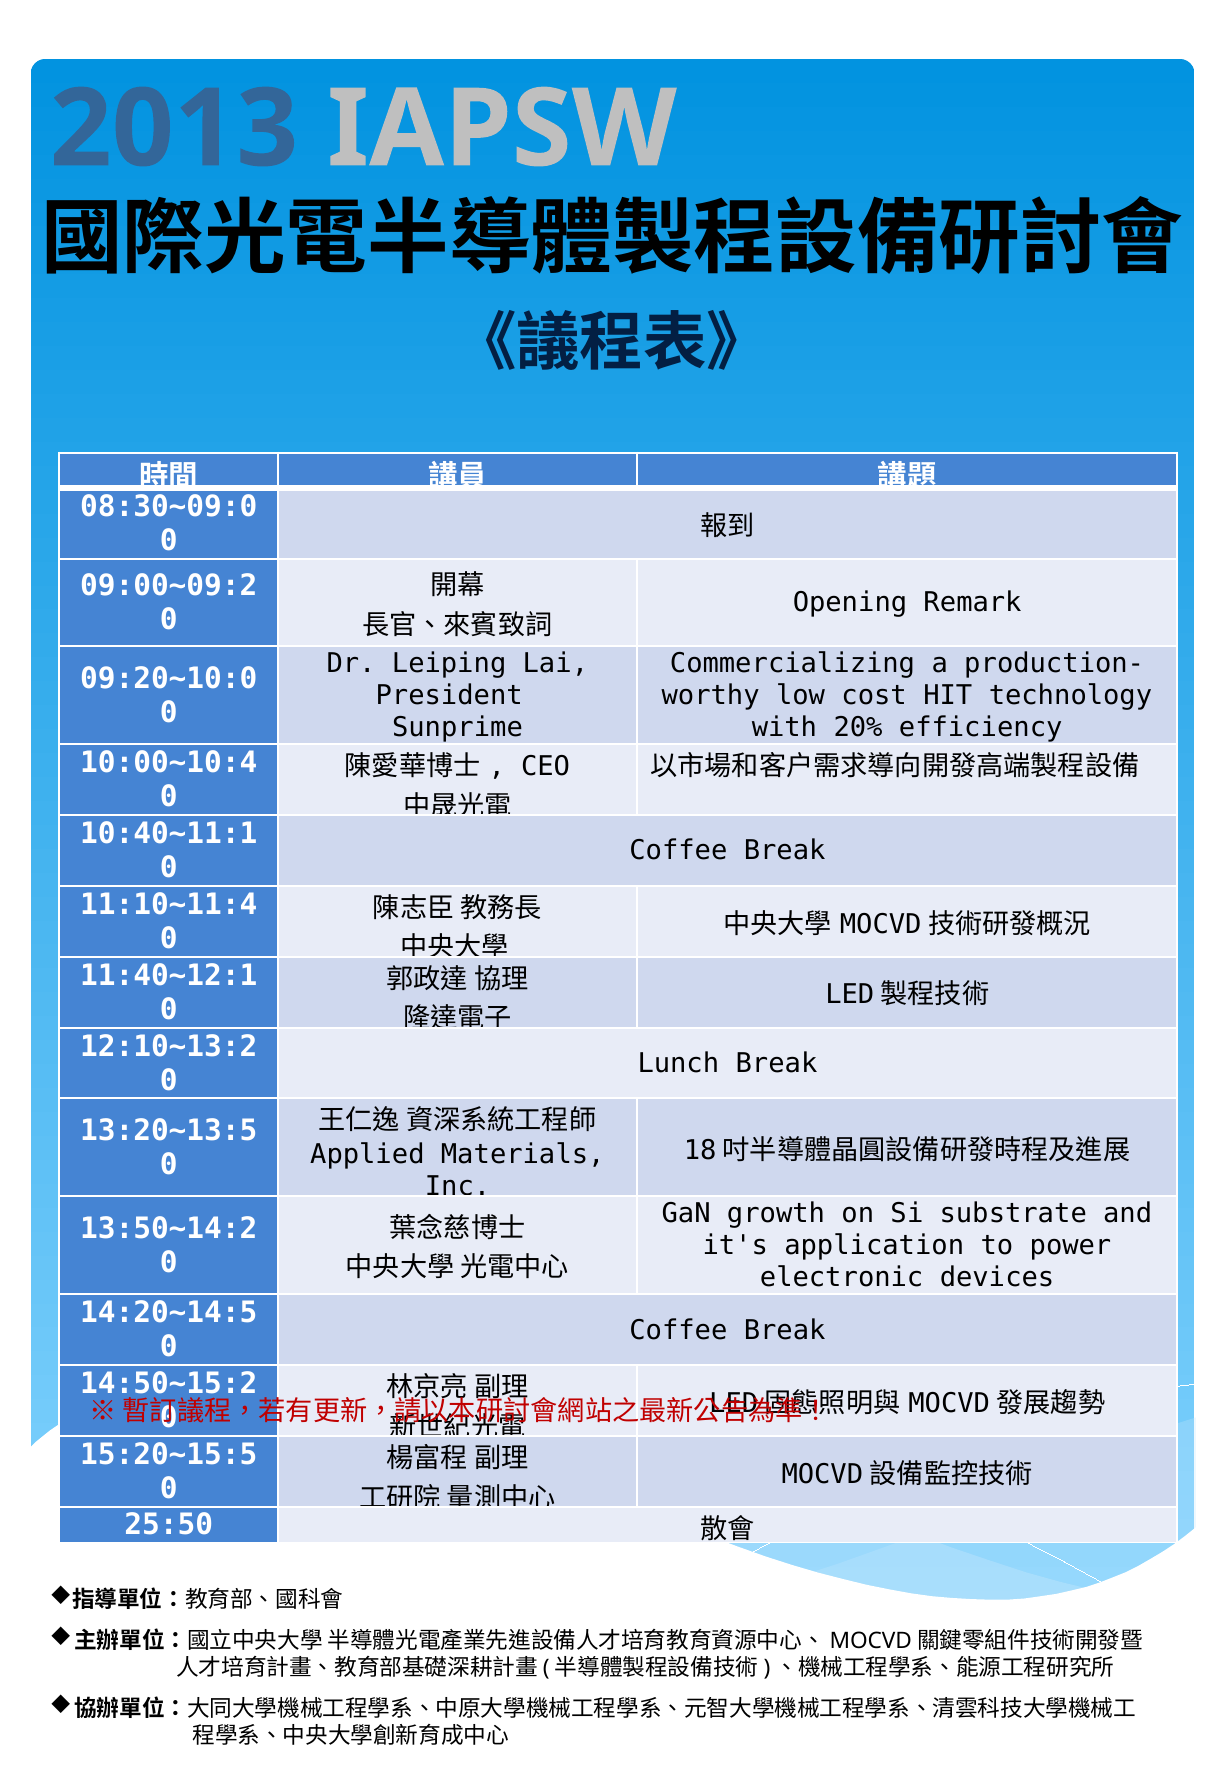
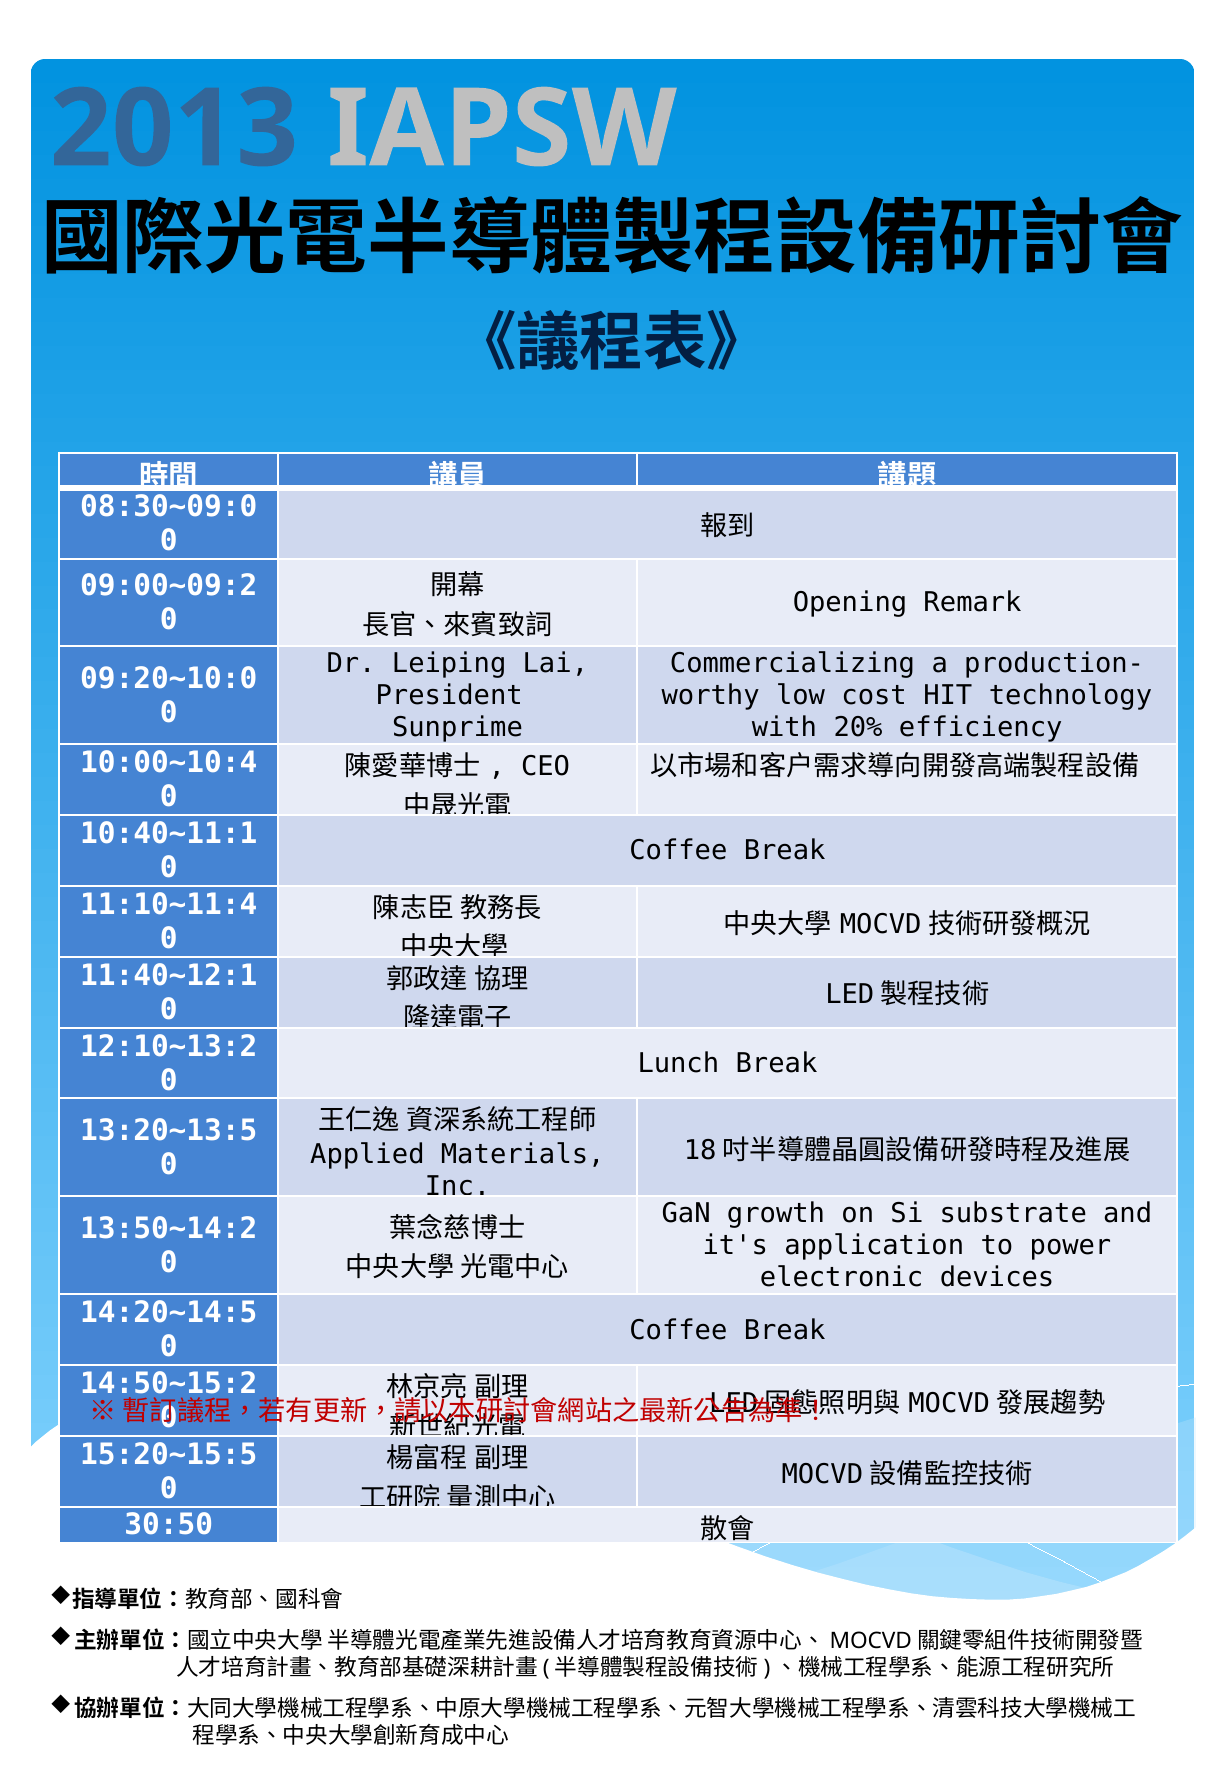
25:50: 25:50 -> 30:50
